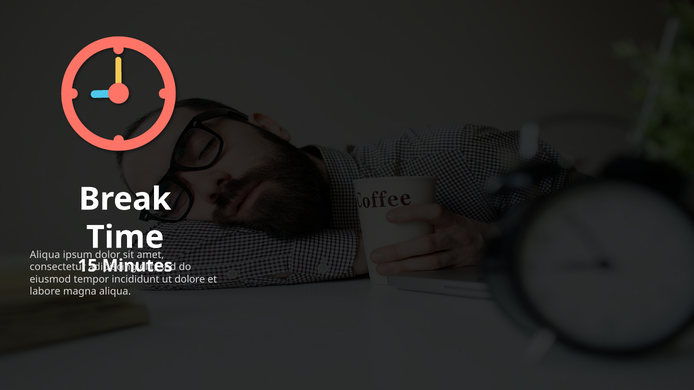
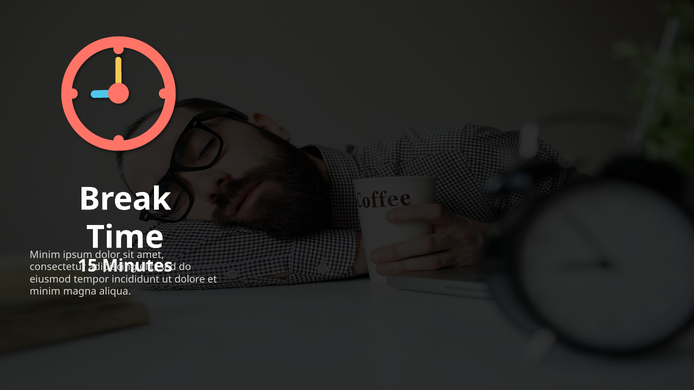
Aliqua at (45, 255): Aliqua -> Minim
labore at (45, 292): labore -> minim
